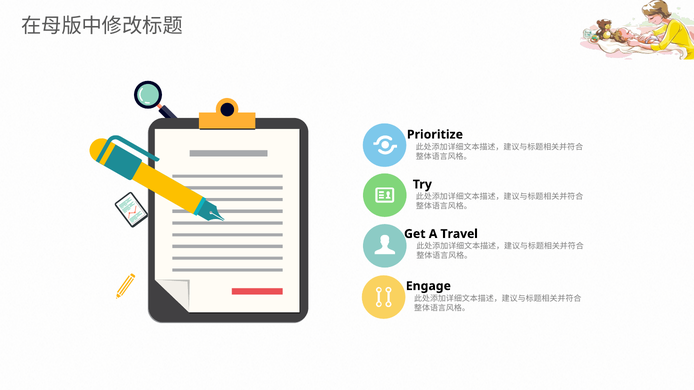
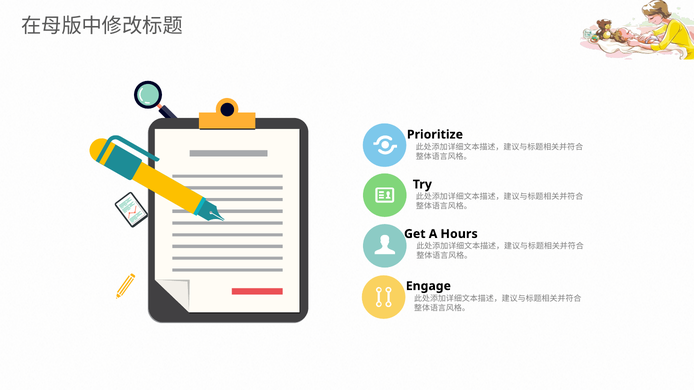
Travel: Travel -> Hours
